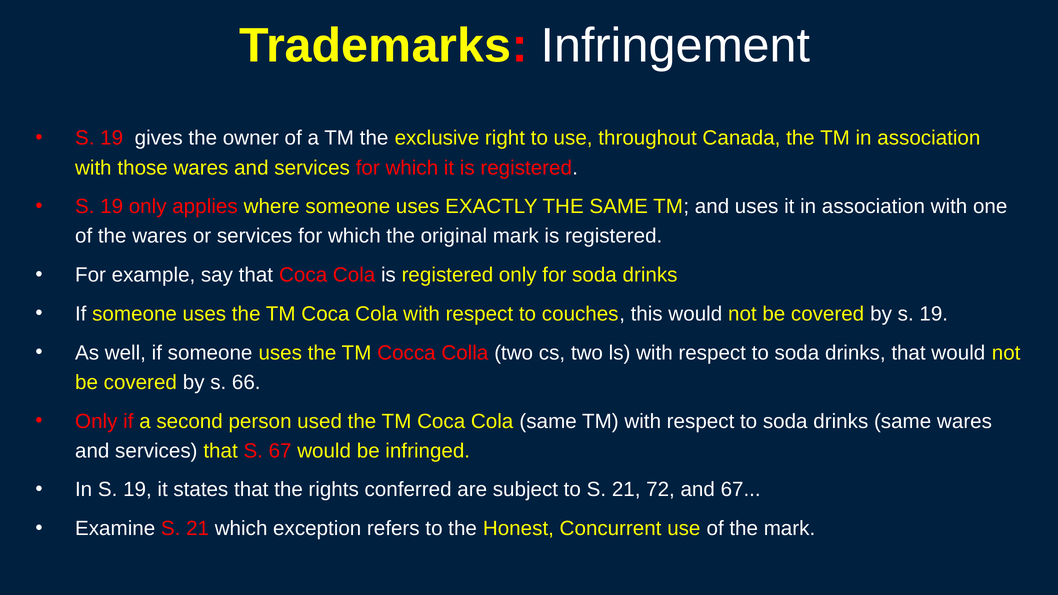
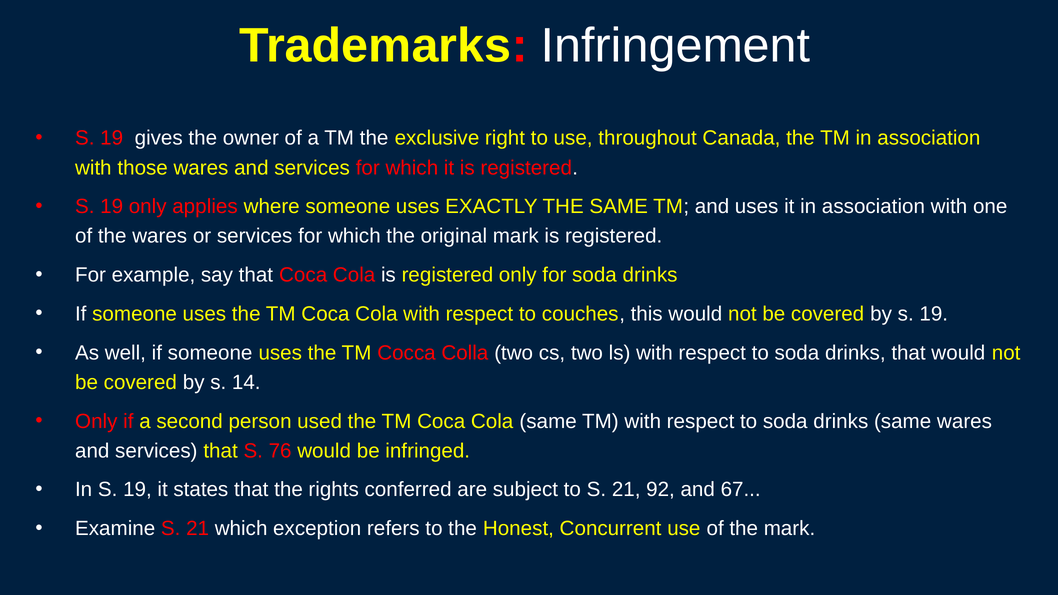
66: 66 -> 14
S 67: 67 -> 76
72: 72 -> 92
